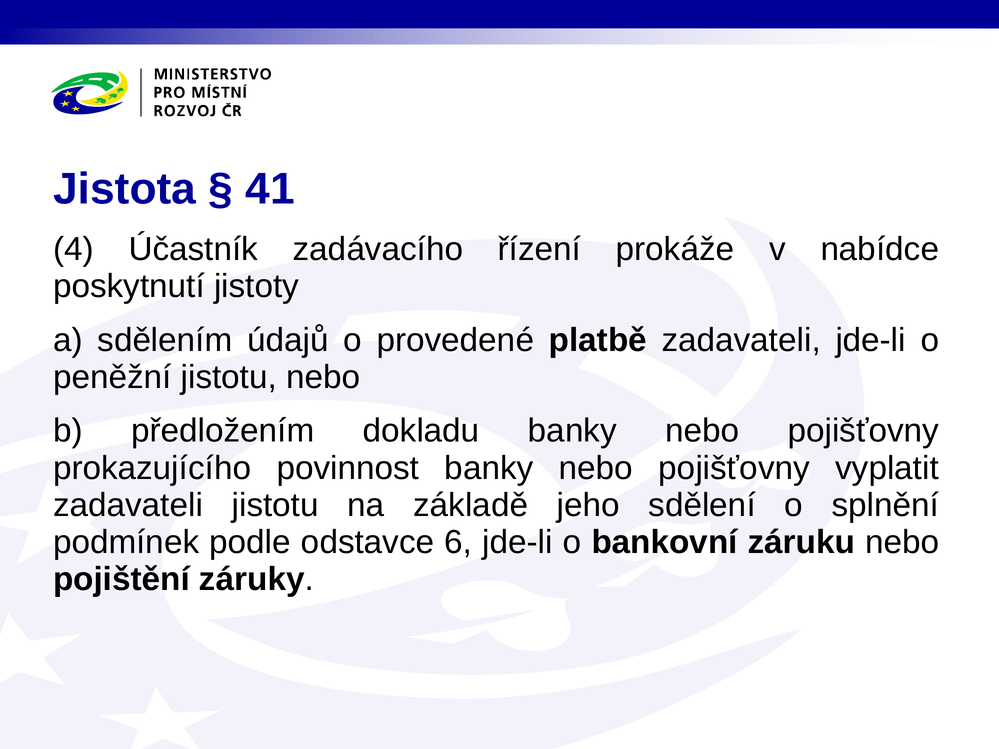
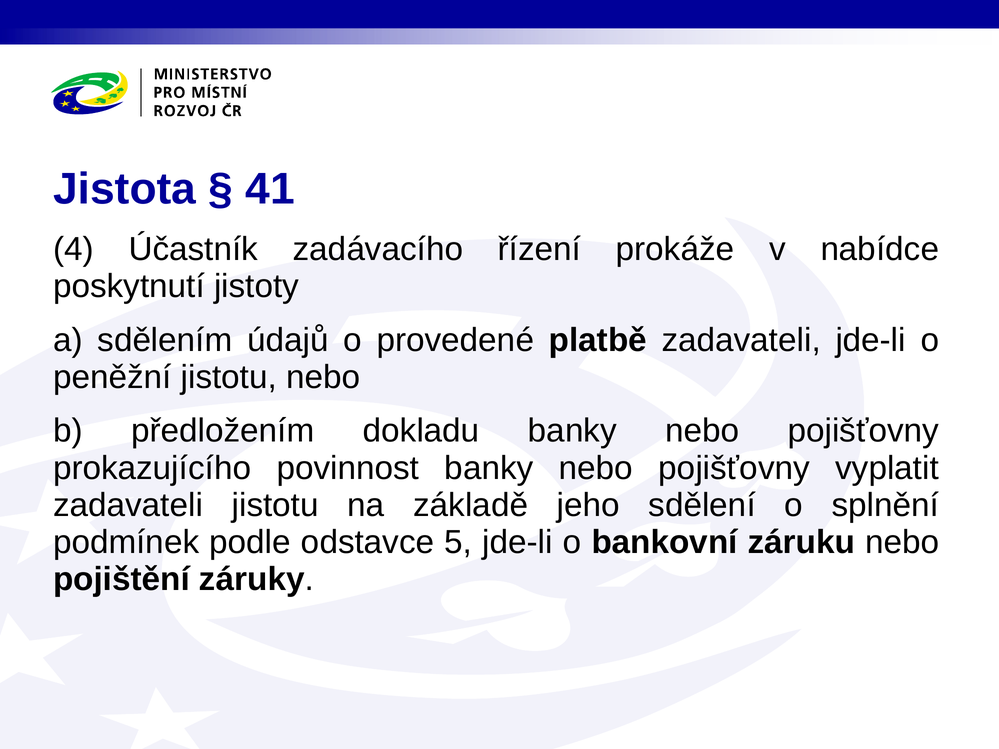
6: 6 -> 5
